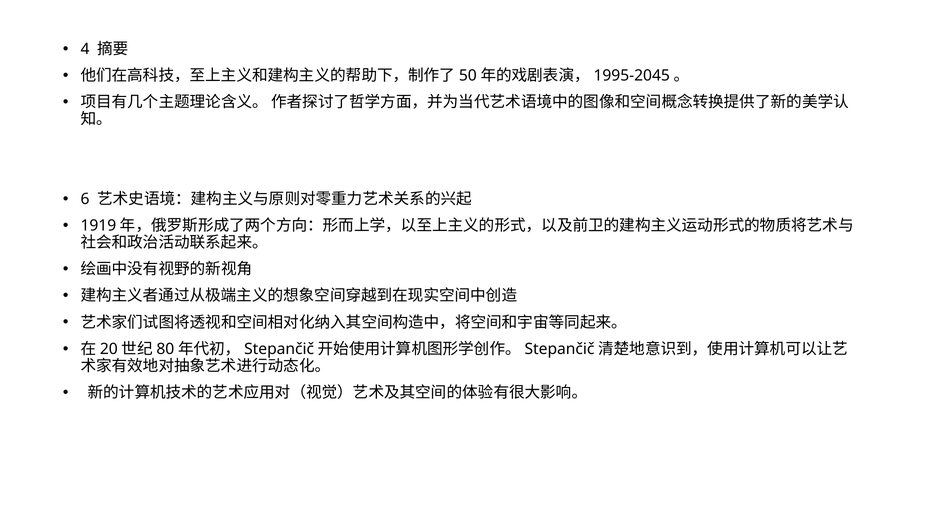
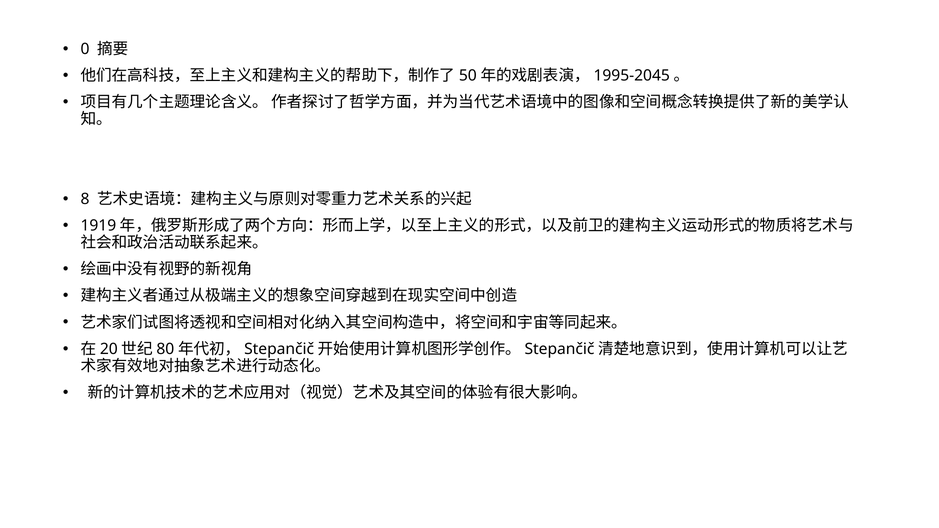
4: 4 -> 0
6: 6 -> 8
